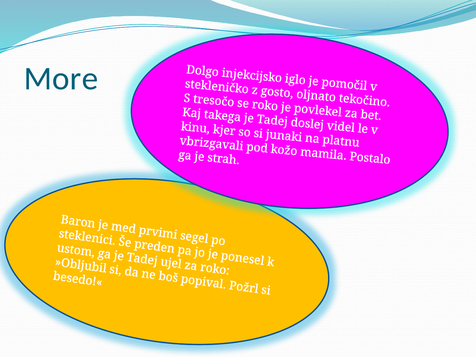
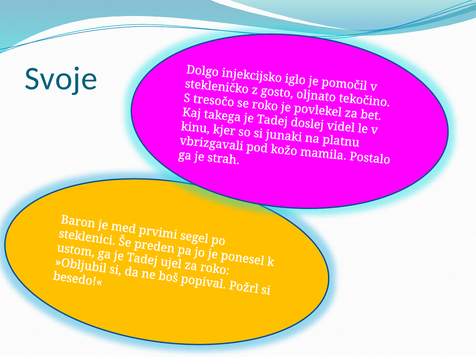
More: More -> Svoje
